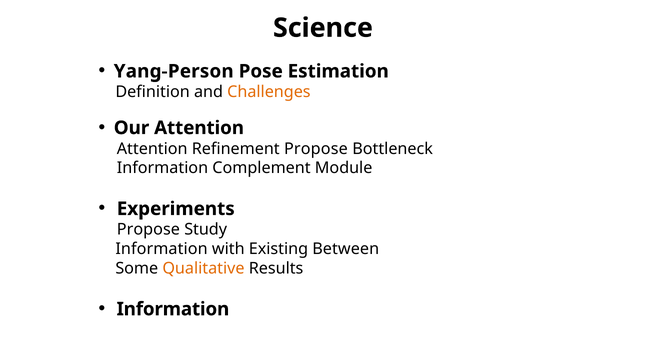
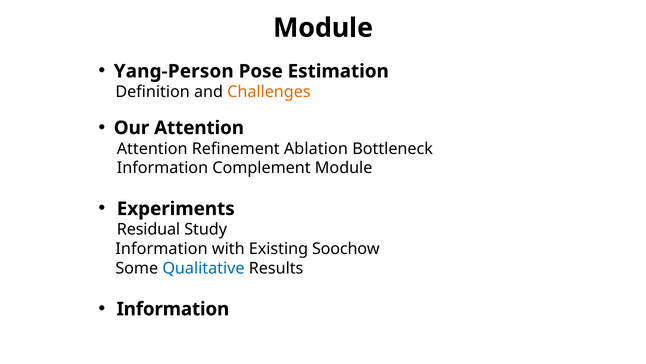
Science at (323, 28): Science -> Module
Refinement Propose: Propose -> Ablation
Propose at (148, 229): Propose -> Residual
Between: Between -> Soochow
Qualitative colour: orange -> blue
